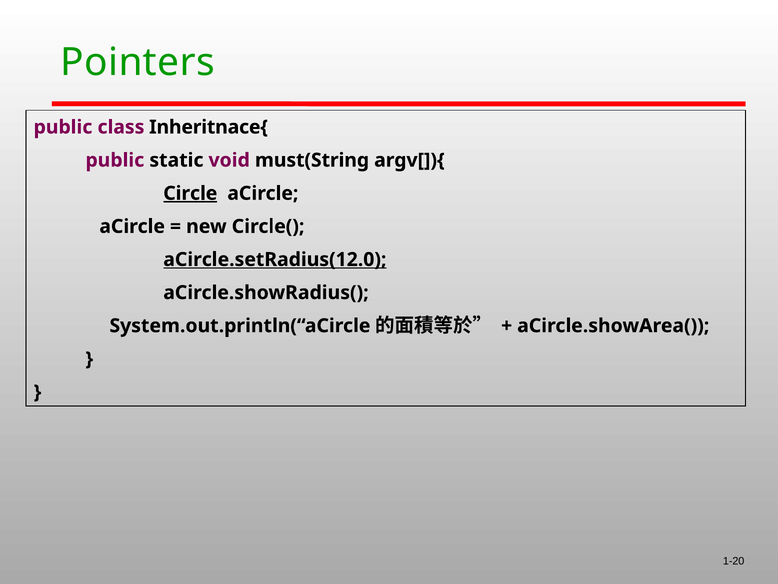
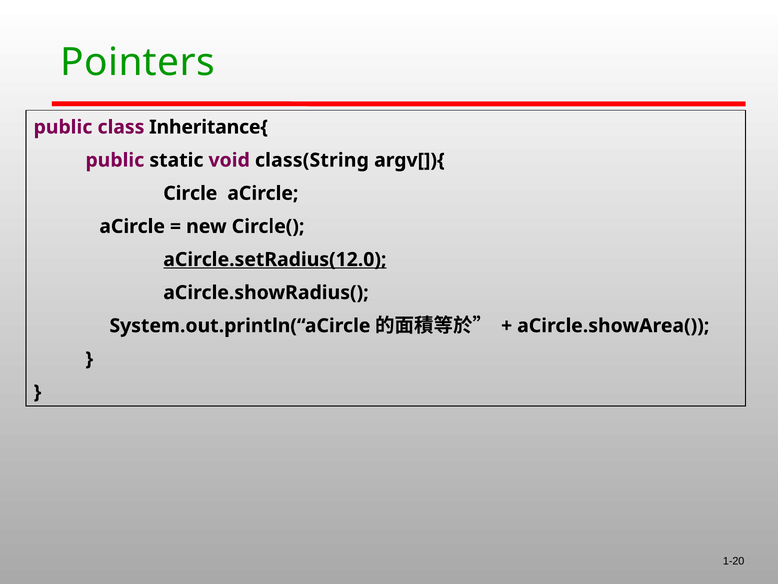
Inheritnace{: Inheritnace{ -> Inheritance{
must(String: must(String -> class(String
Circle underline: present -> none
